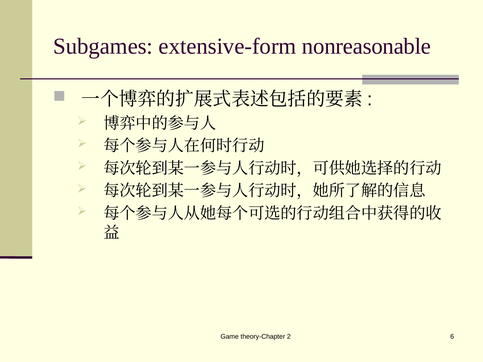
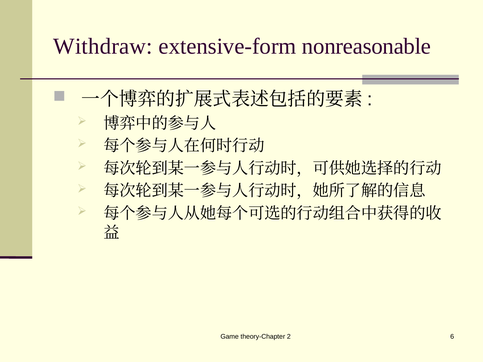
Subgames: Subgames -> Withdraw
